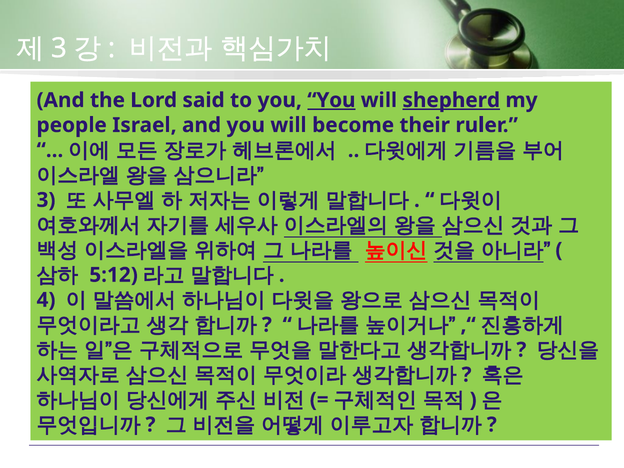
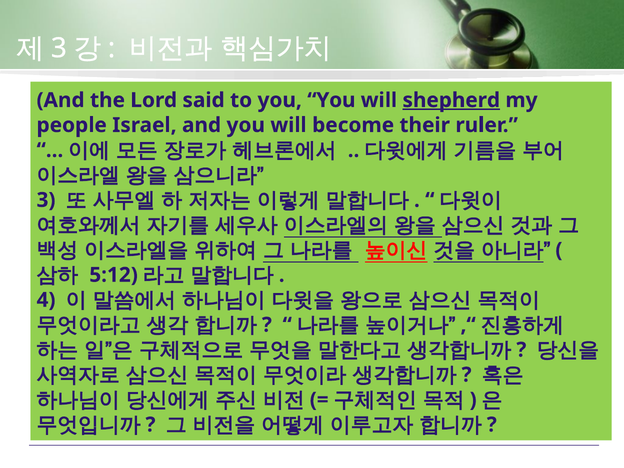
You at (331, 100) underline: present -> none
